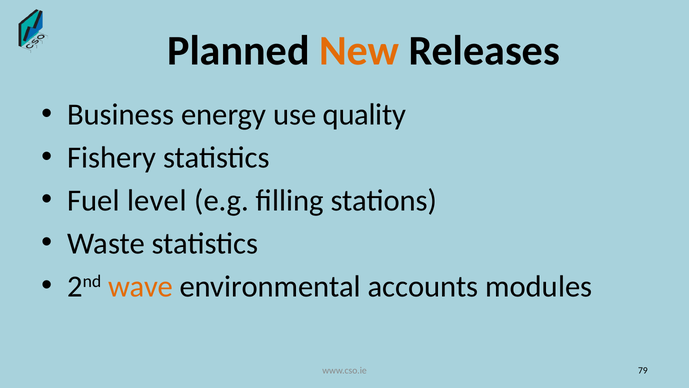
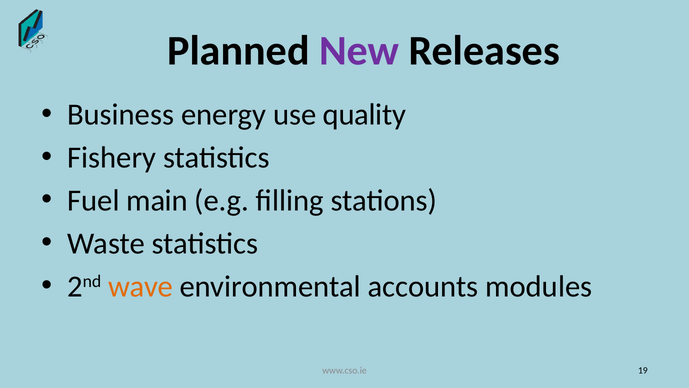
New colour: orange -> purple
level: level -> main
79: 79 -> 19
